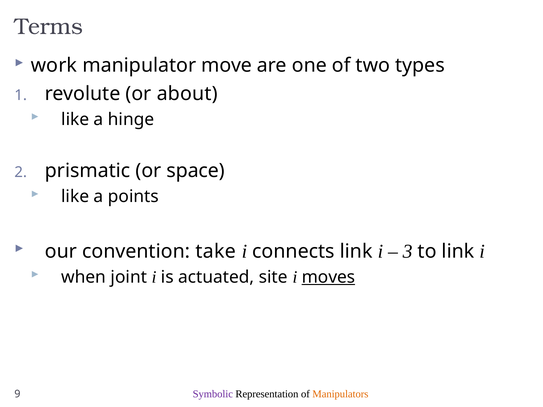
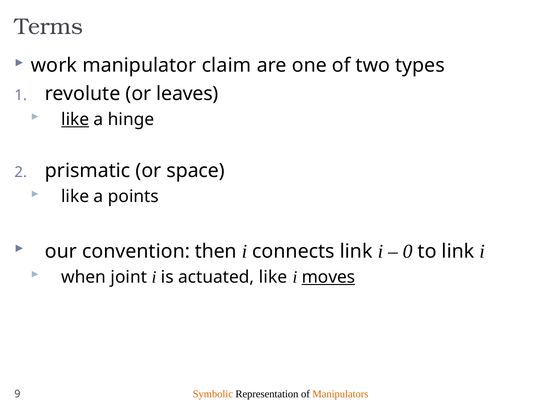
move: move -> claim
about: about -> leaves
like at (75, 119) underline: none -> present
take: take -> then
3: 3 -> 0
actuated site: site -> like
Symbolic colour: purple -> orange
